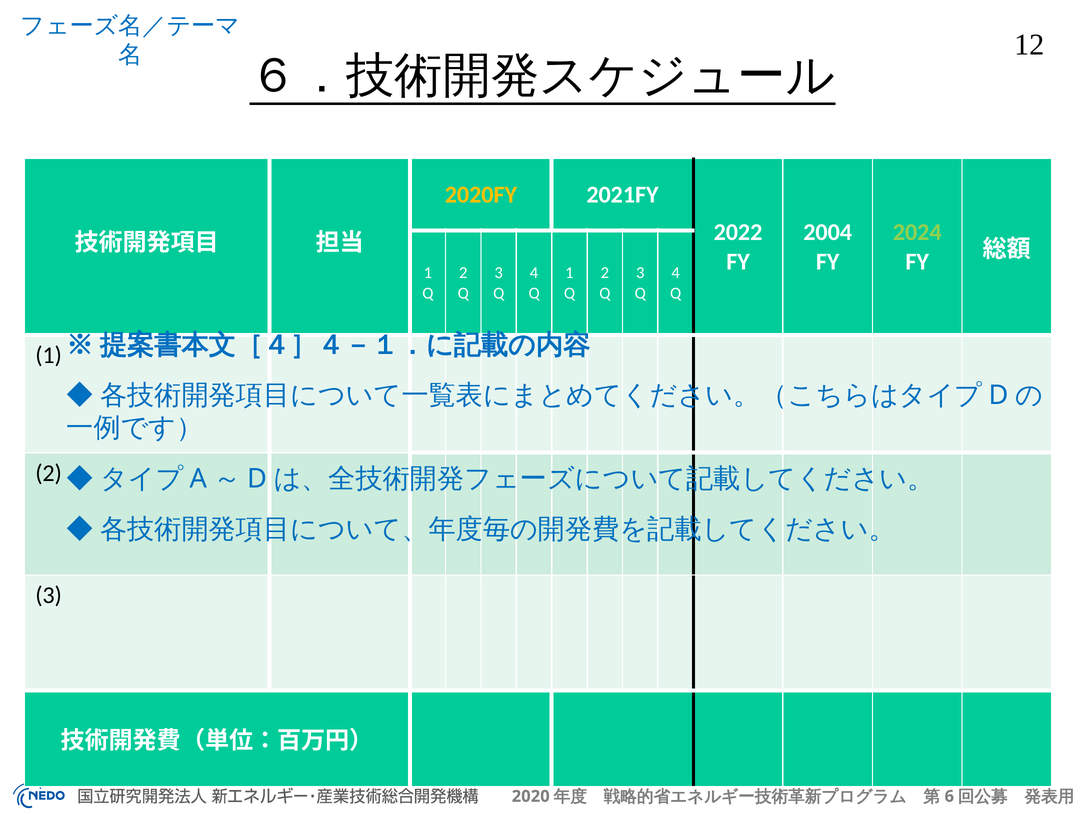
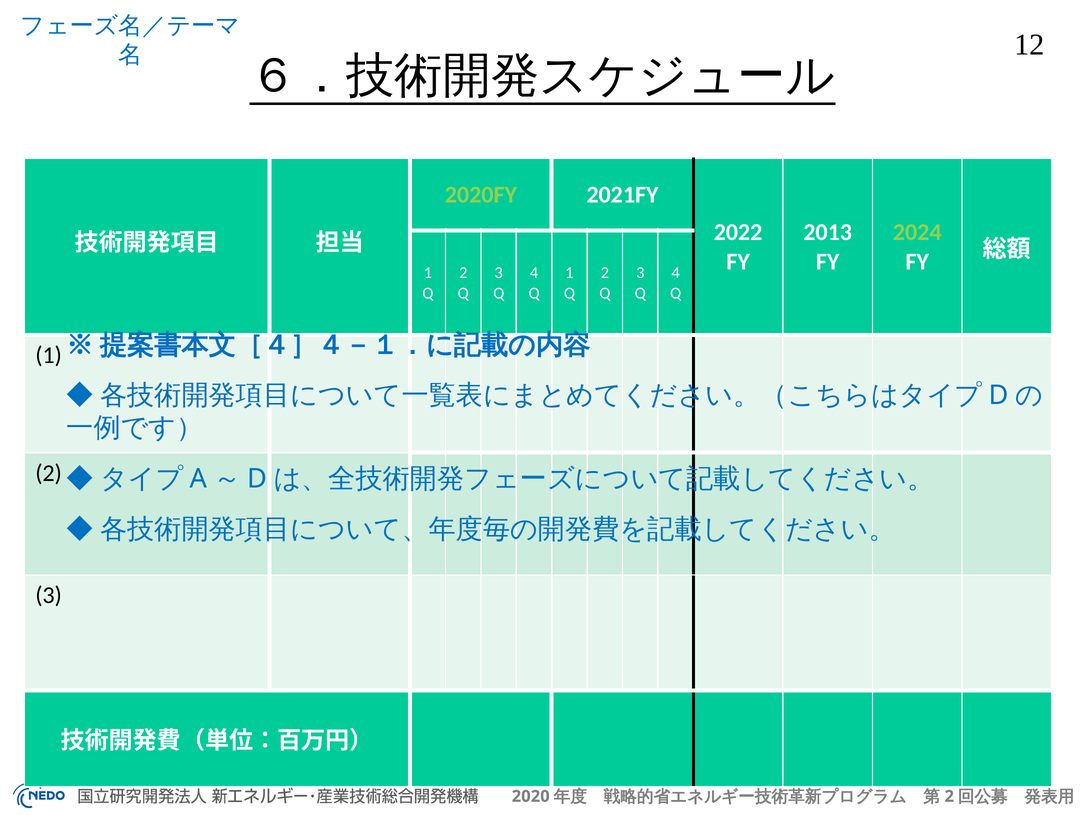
2020FY colour: yellow -> light green
2004: 2004 -> 2013
6 at (949, 797): 6 -> 2
